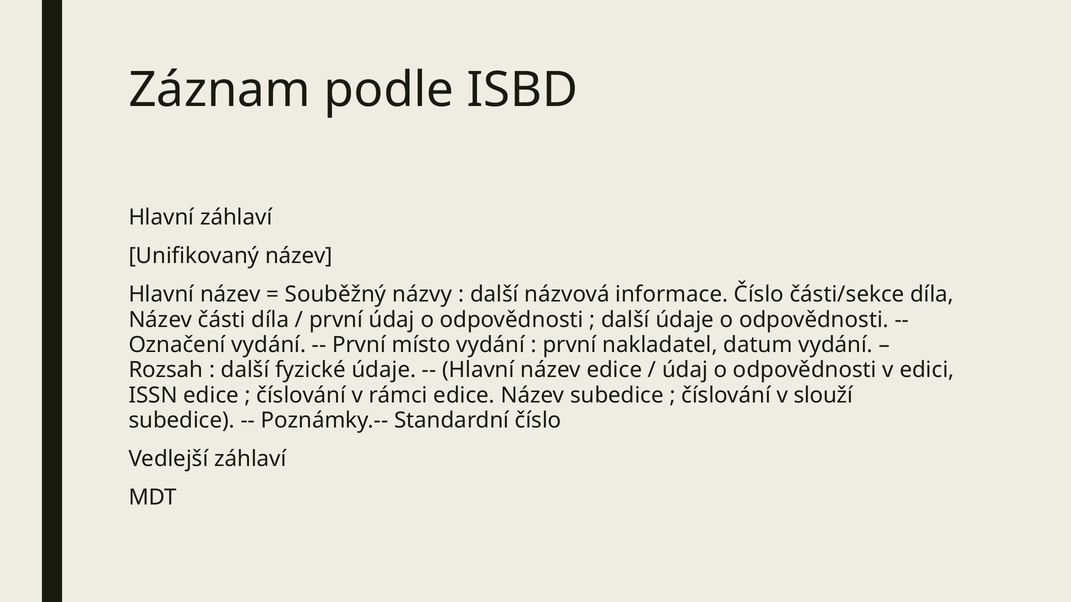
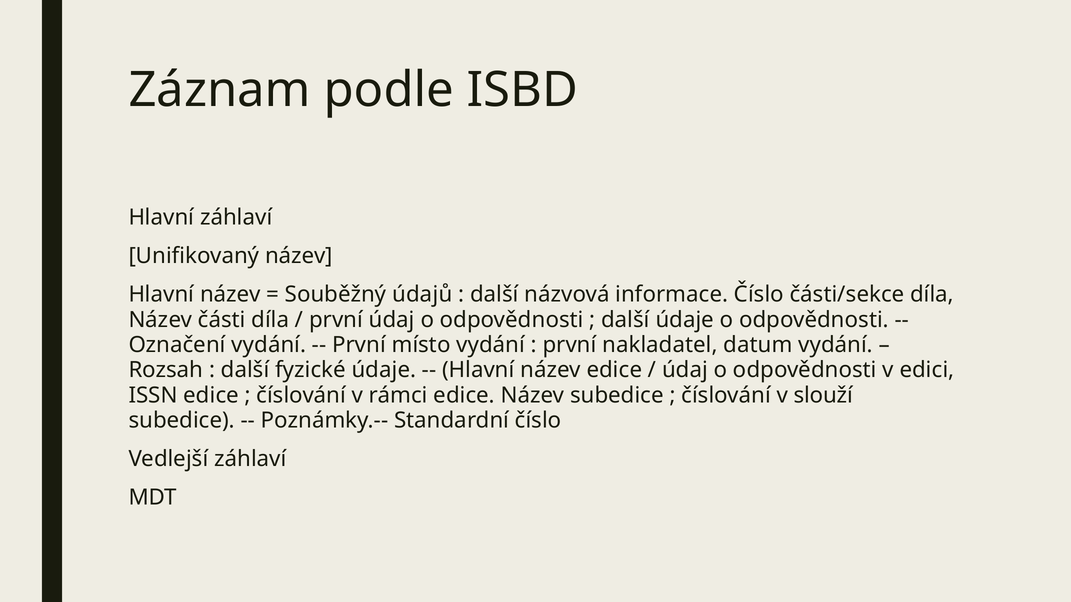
názvy: názvy -> údajů
